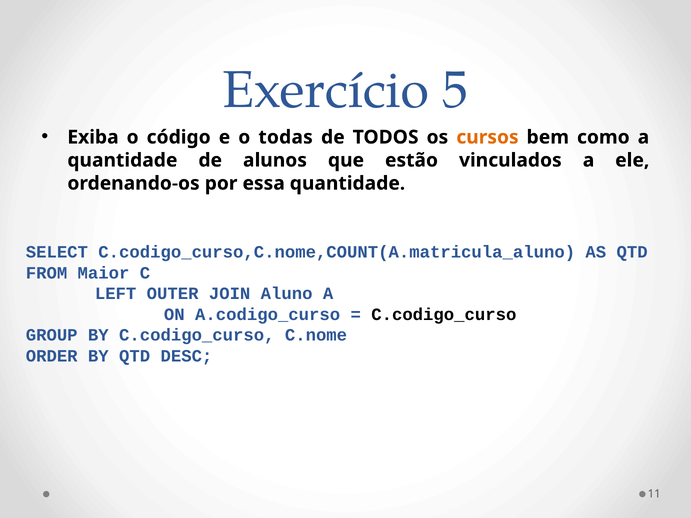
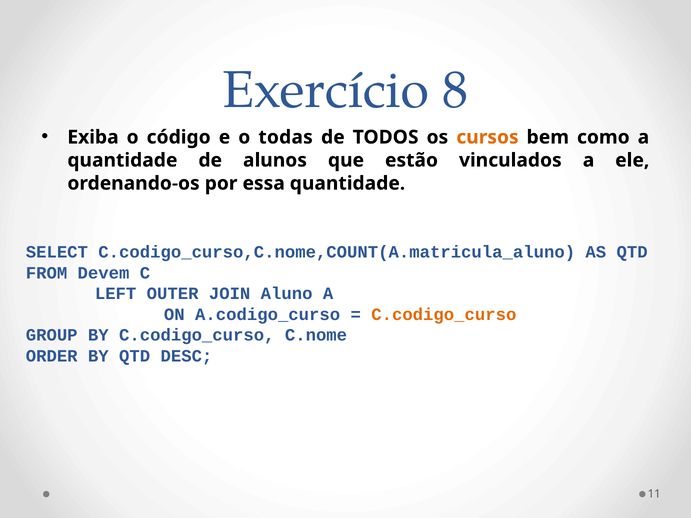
5: 5 -> 8
Maior: Maior -> Devem
C.codigo_curso at (444, 315) colour: black -> orange
